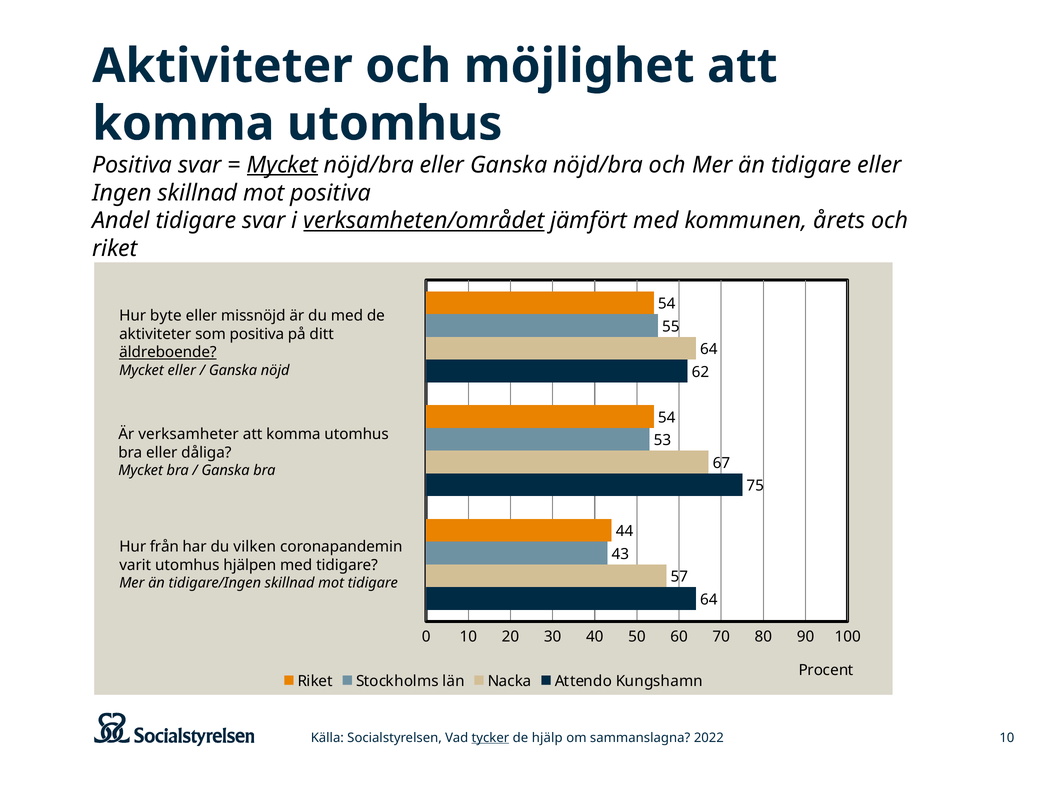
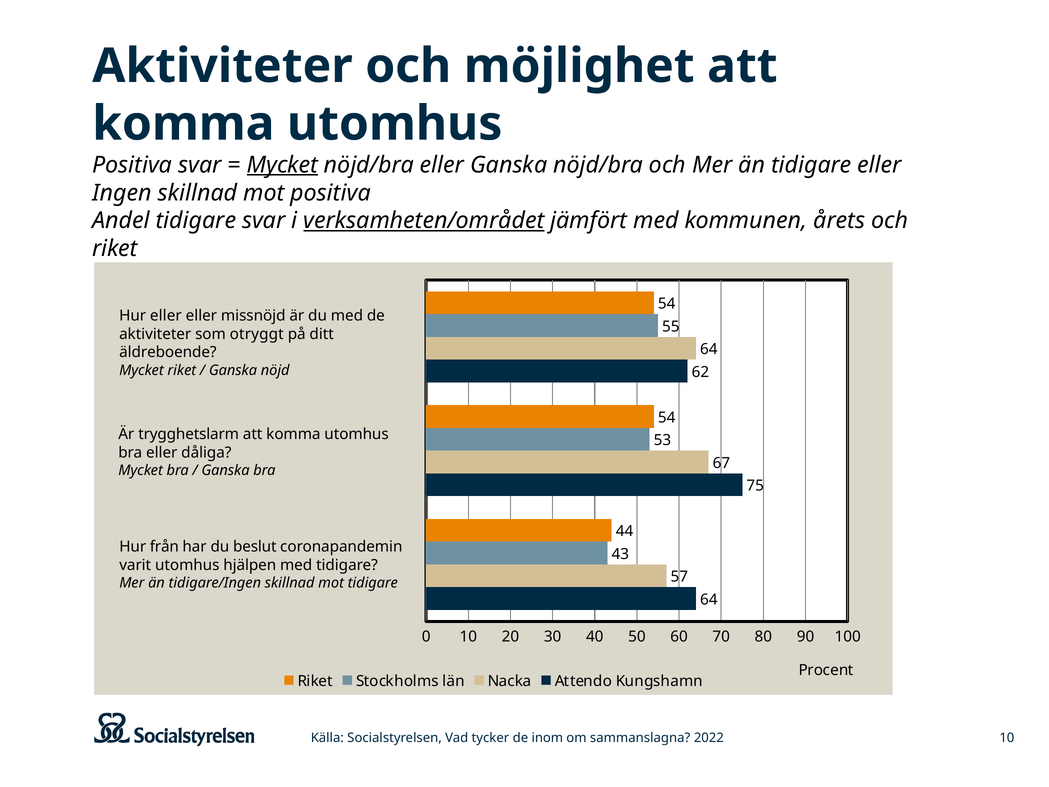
Hur byte: byte -> eller
som positiva: positiva -> otryggt
äldreboende underline: present -> none
Mycket eller: eller -> riket
verksamheter: verksamheter -> trygghetslarm
vilken: vilken -> beslut
tycker underline: present -> none
hjälp: hjälp -> inom
